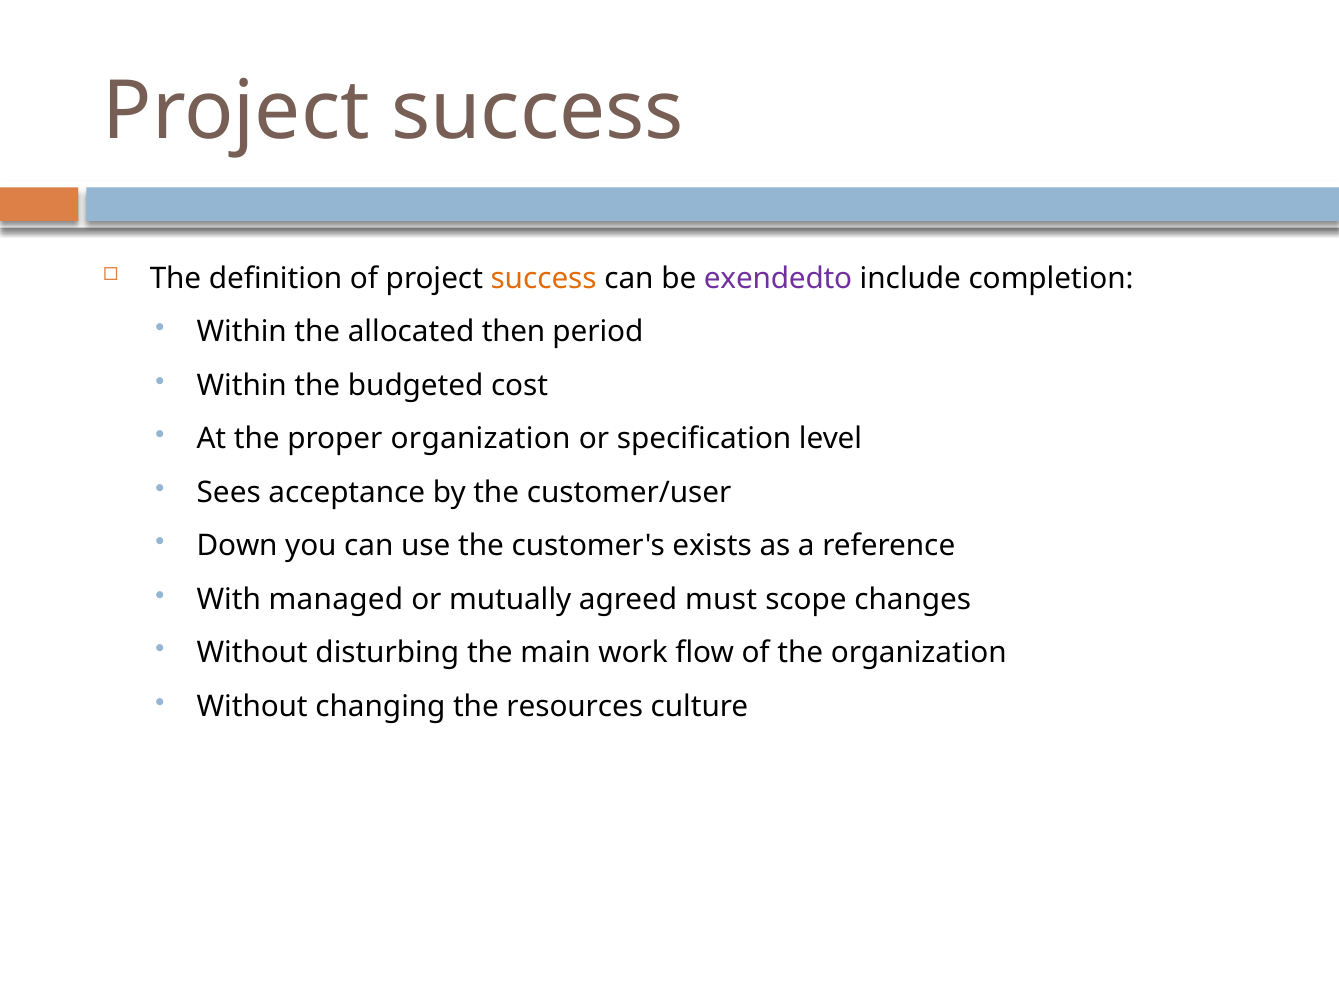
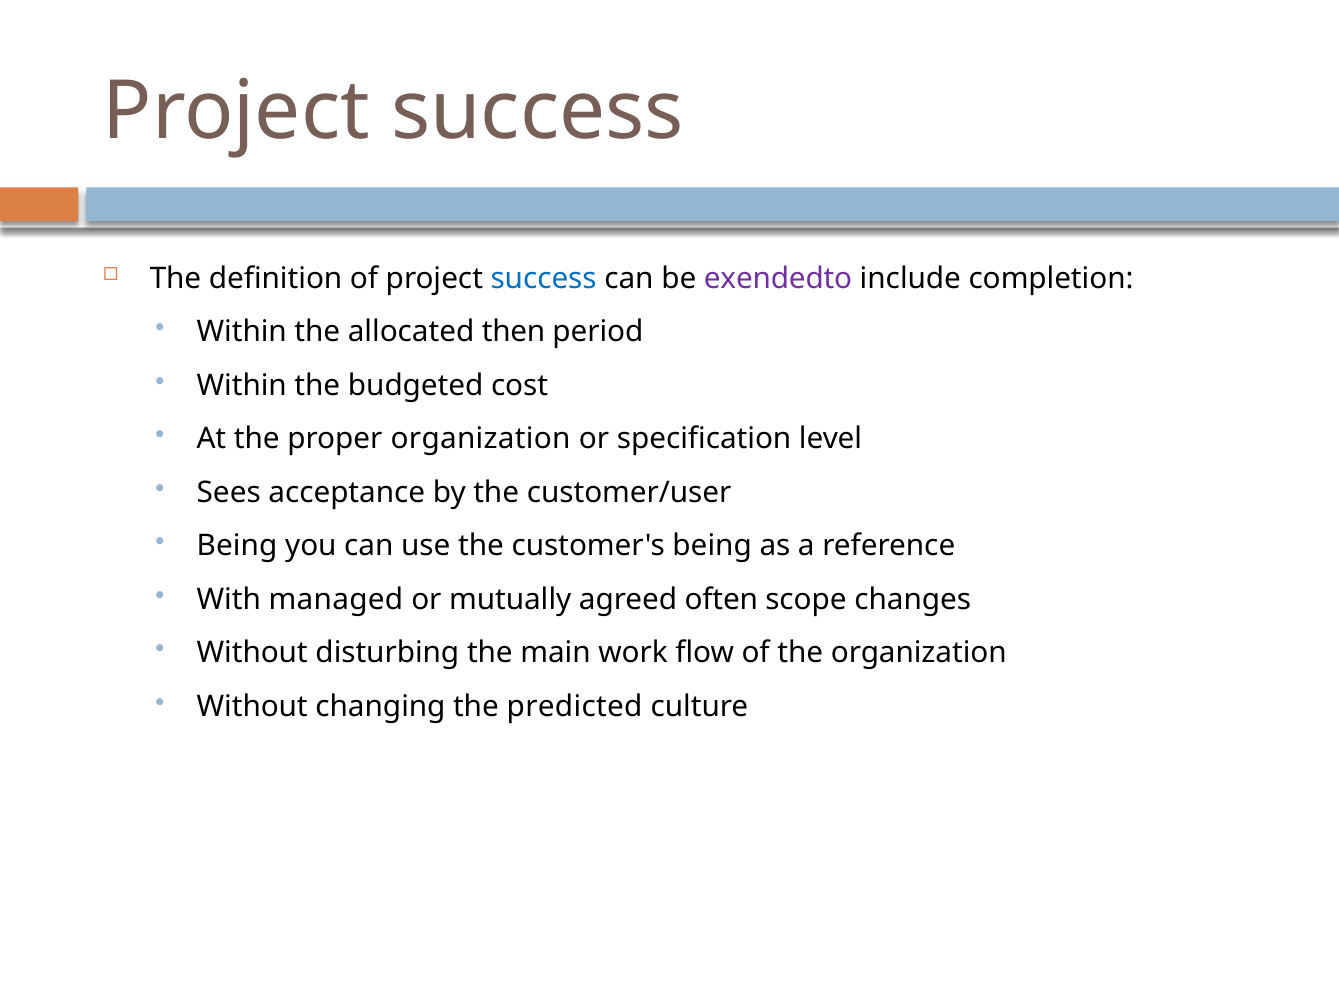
success at (544, 279) colour: orange -> blue
Down at (237, 546): Down -> Being
customer's exists: exists -> being
must: must -> often
resources: resources -> predicted
